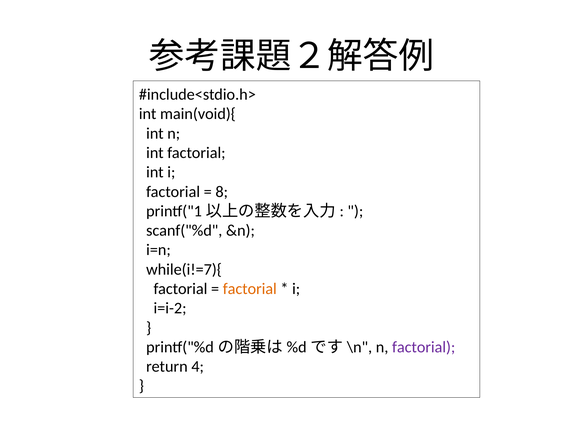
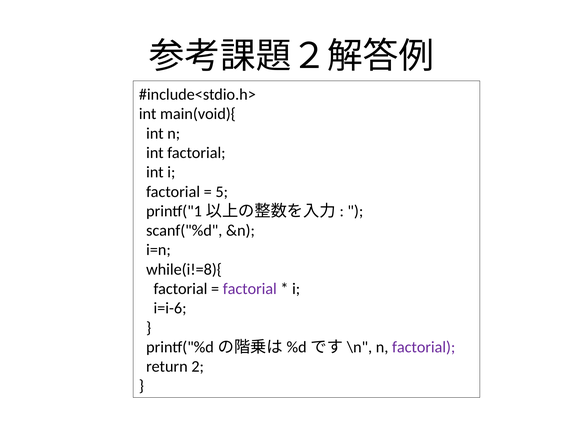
8: 8 -> 5
while(i!=7){: while(i!=7){ -> while(i!=8){
factorial at (250, 289) colour: orange -> purple
i=i-2: i=i-2 -> i=i-6
4: 4 -> 2
